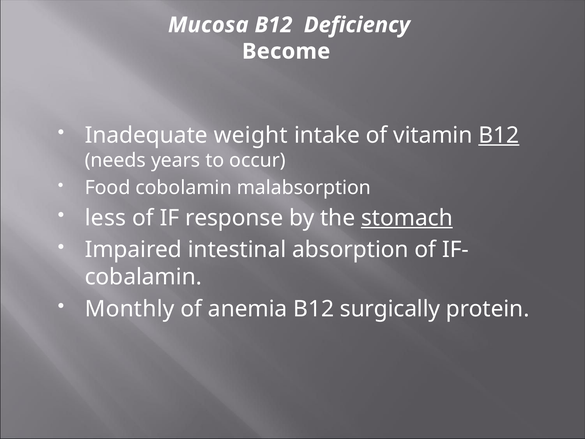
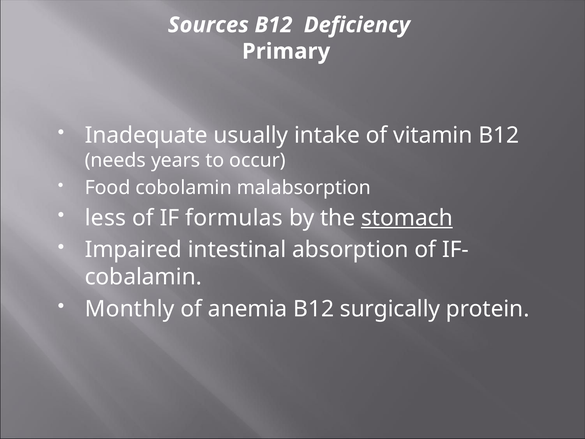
Mucosa: Mucosa -> Sources
Become: Become -> Primary
weight: weight -> usually
B12 at (499, 135) underline: present -> none
response: response -> formulas
